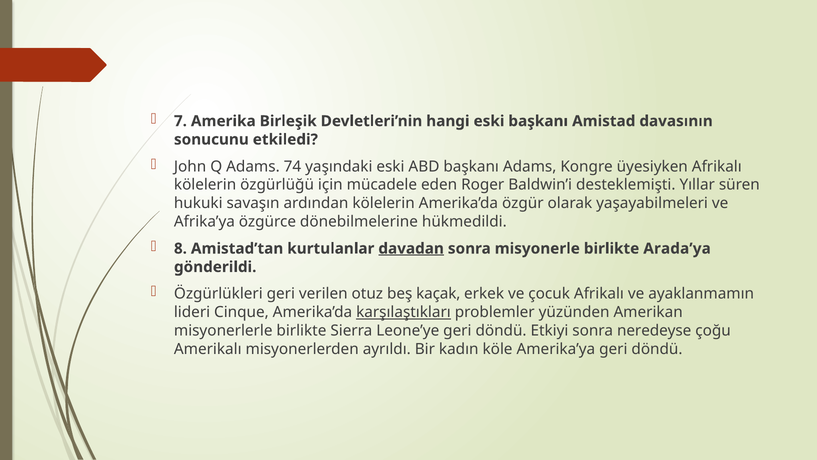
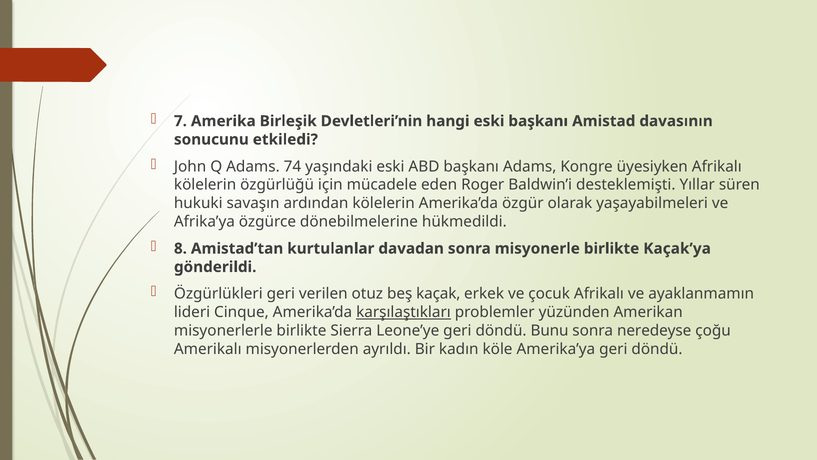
davadan underline: present -> none
Arada’ya: Arada’ya -> Kaçak’ya
Etkiyi: Etkiyi -> Bunu
